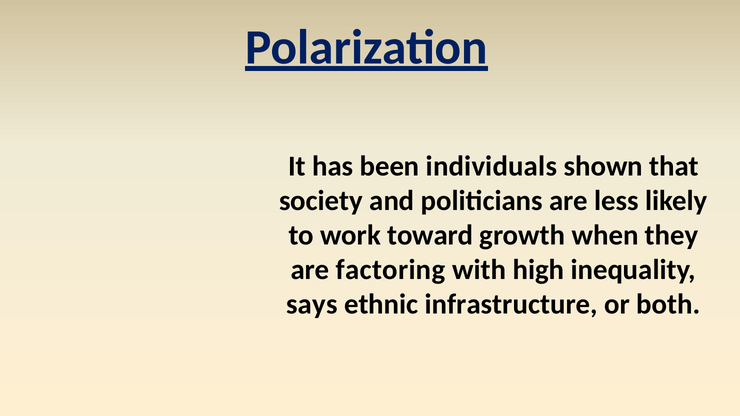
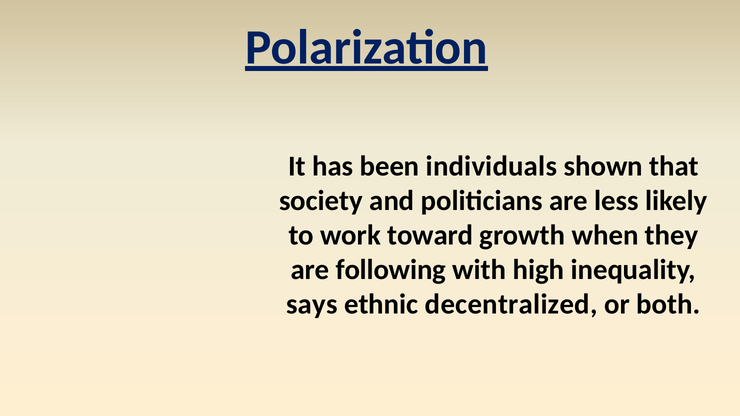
factoring: factoring -> following
infrastructure: infrastructure -> decentralized
